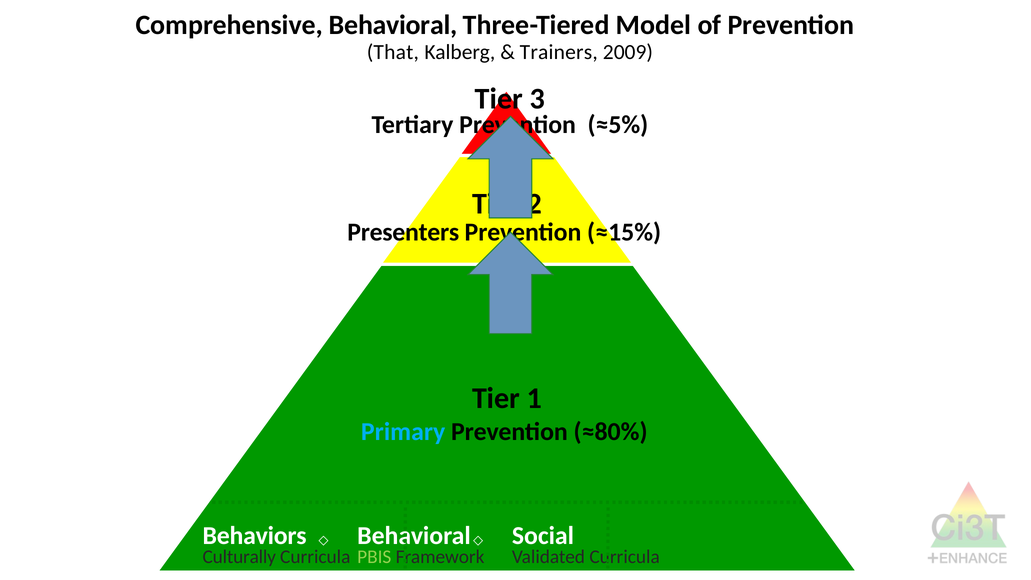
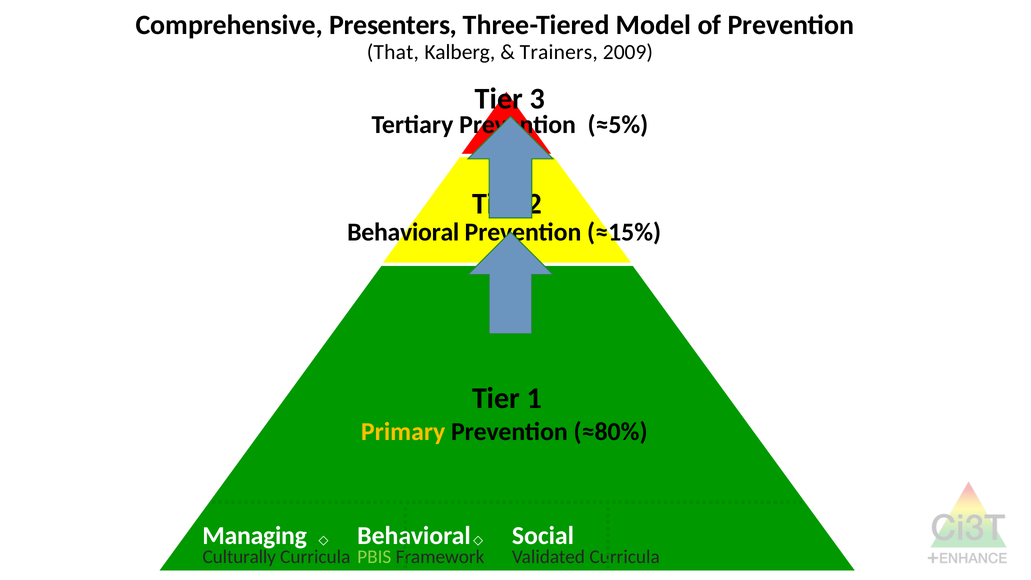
Comprehensive Behavioral: Behavioral -> Presenters
Presenters at (403, 232): Presenters -> Behavioral
Primary colour: light blue -> yellow
Behaviors: Behaviors -> Managing
